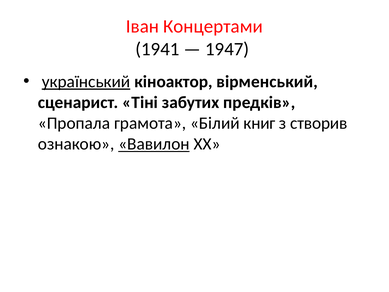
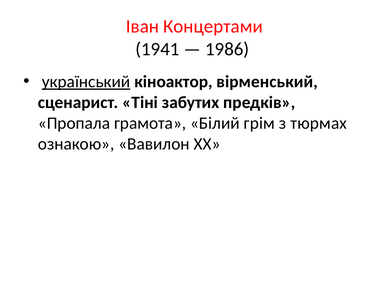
1947: 1947 -> 1986
книг: книг -> грім
створив: створив -> тюрмах
Вавилон underline: present -> none
